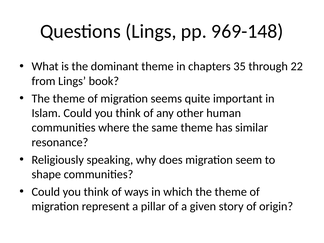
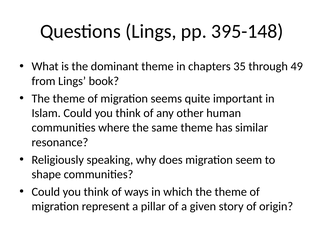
969-148: 969-148 -> 395-148
22: 22 -> 49
